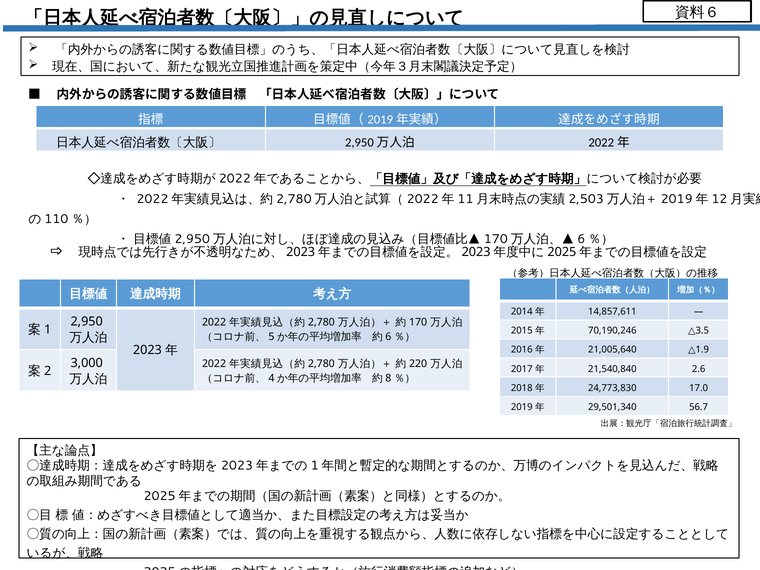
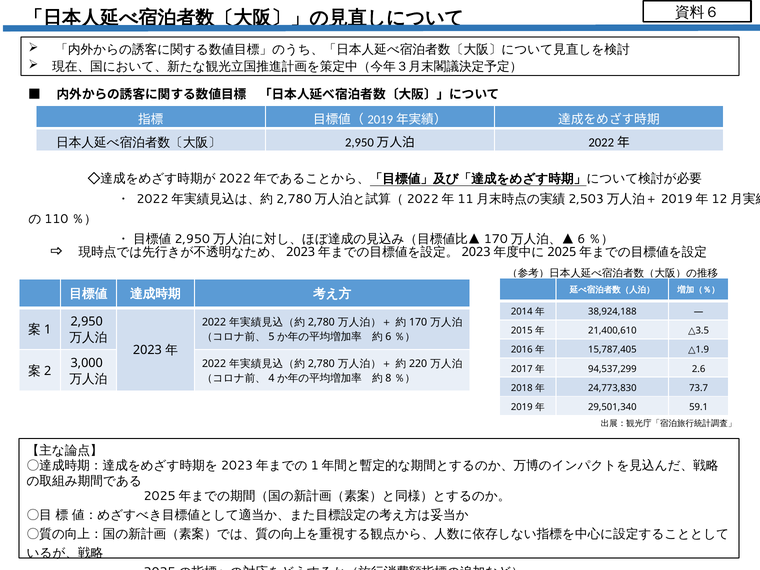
14,857,611: 14,857,611 -> 38,924,188
70,190,246: 70,190,246 -> 21,400,610
21,005,640: 21,005,640 -> 15,787,405
21,540,840: 21,540,840 -> 94,537,299
17.0: 17.0 -> 73.7
56.7: 56.7 -> 59.1
